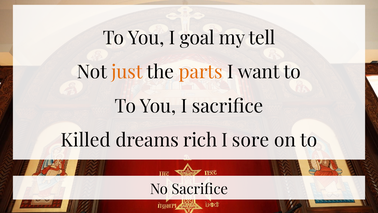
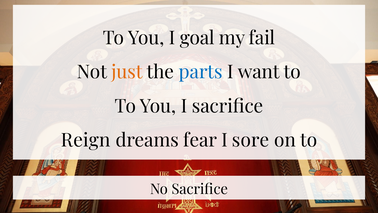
tell: tell -> fail
parts colour: orange -> blue
Killed: Killed -> Reign
rich: rich -> fear
